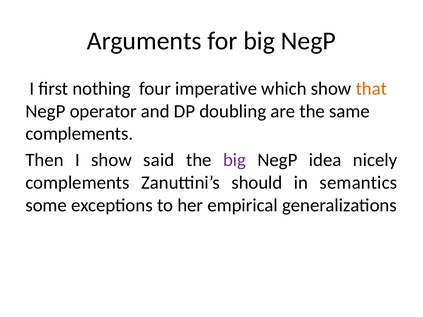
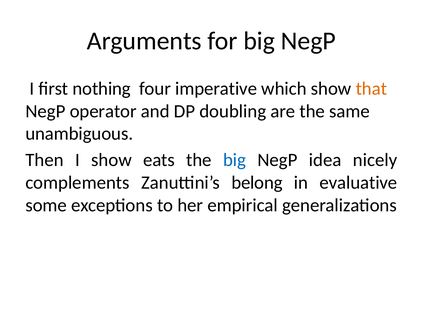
complements at (79, 134): complements -> unambiguous
said: said -> eats
big at (235, 160) colour: purple -> blue
should: should -> belong
semantics: semantics -> evaluative
